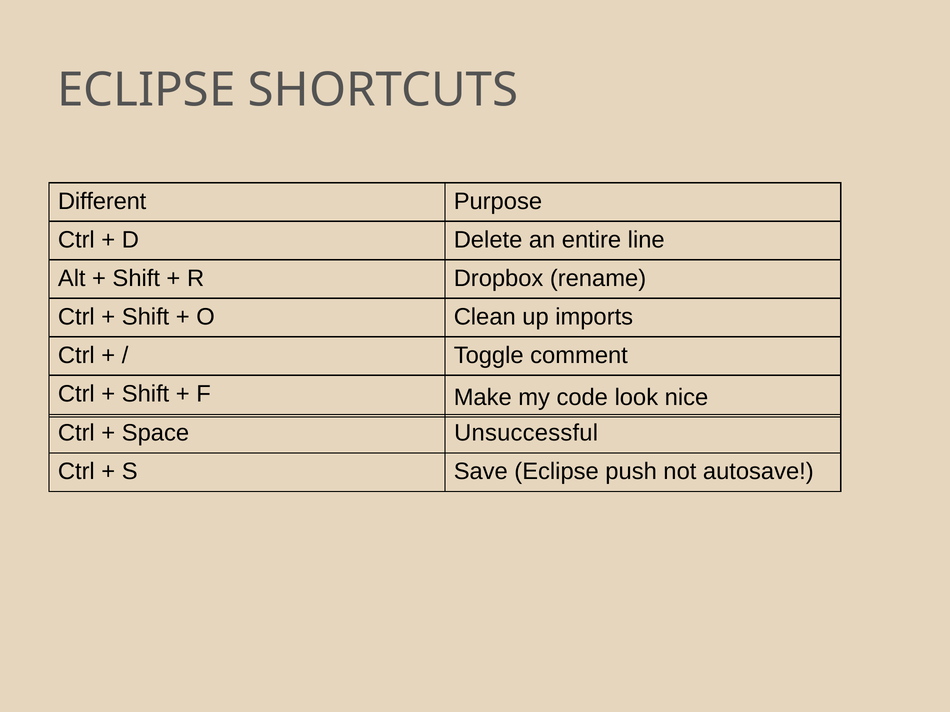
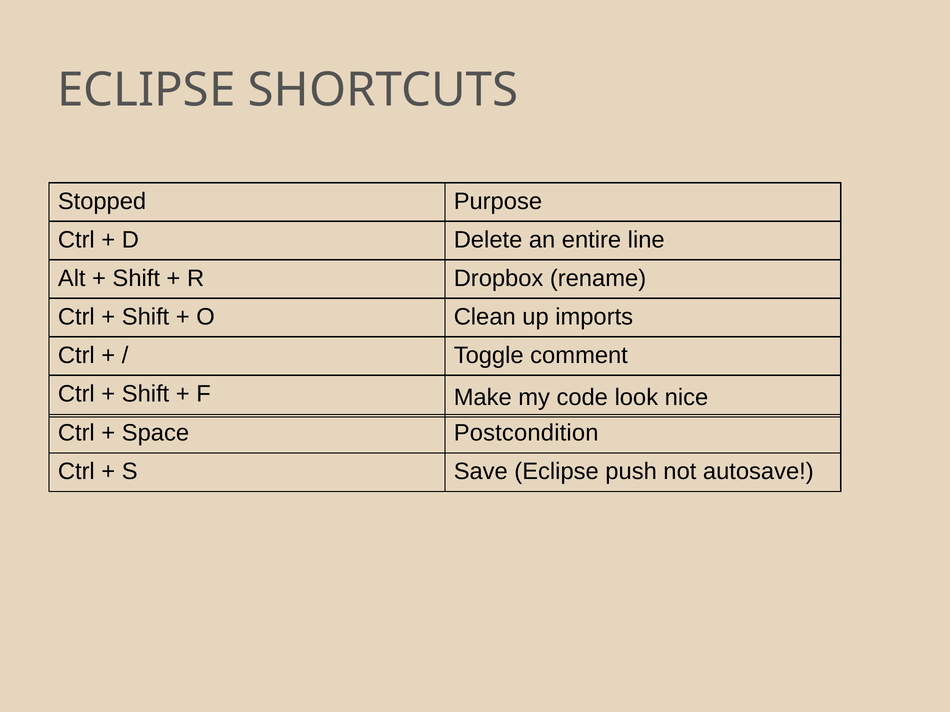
Different: Different -> Stopped
Unsuccessful: Unsuccessful -> Postcondition
